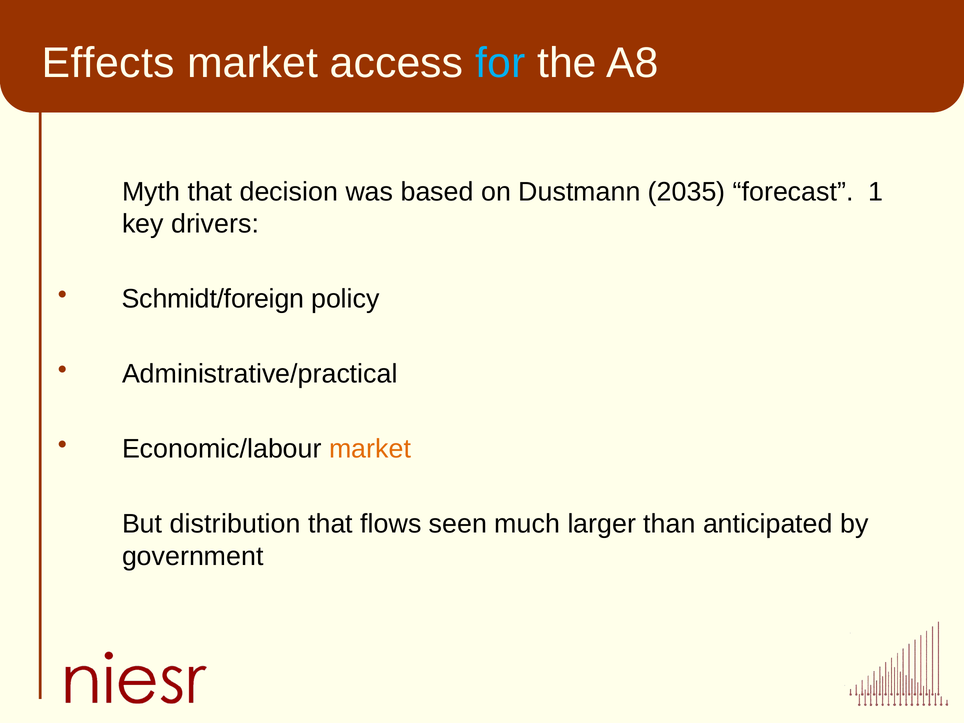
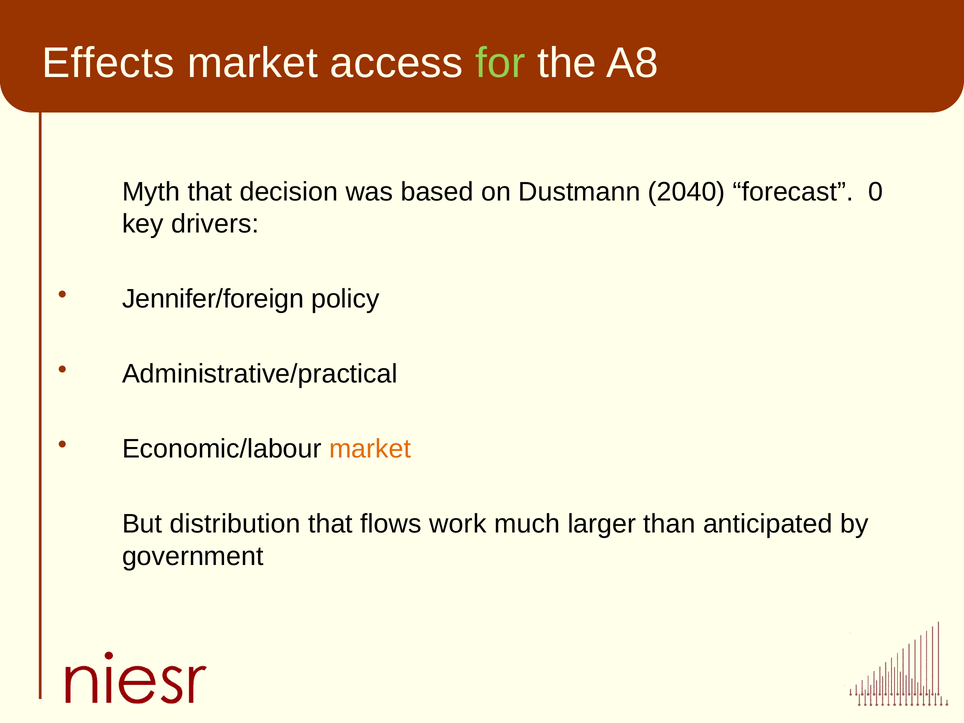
for colour: light blue -> light green
2035: 2035 -> 2040
1: 1 -> 0
Schmidt/foreign: Schmidt/foreign -> Jennifer/foreign
seen: seen -> work
